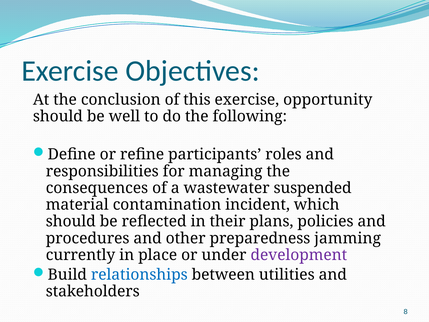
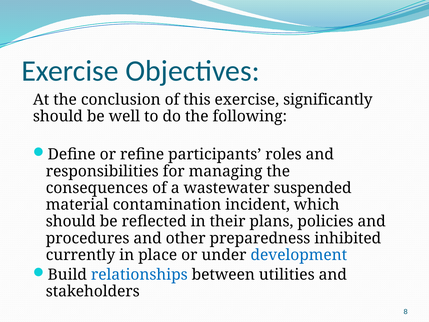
opportunity: opportunity -> significantly
jamming: jamming -> inhibited
development colour: purple -> blue
